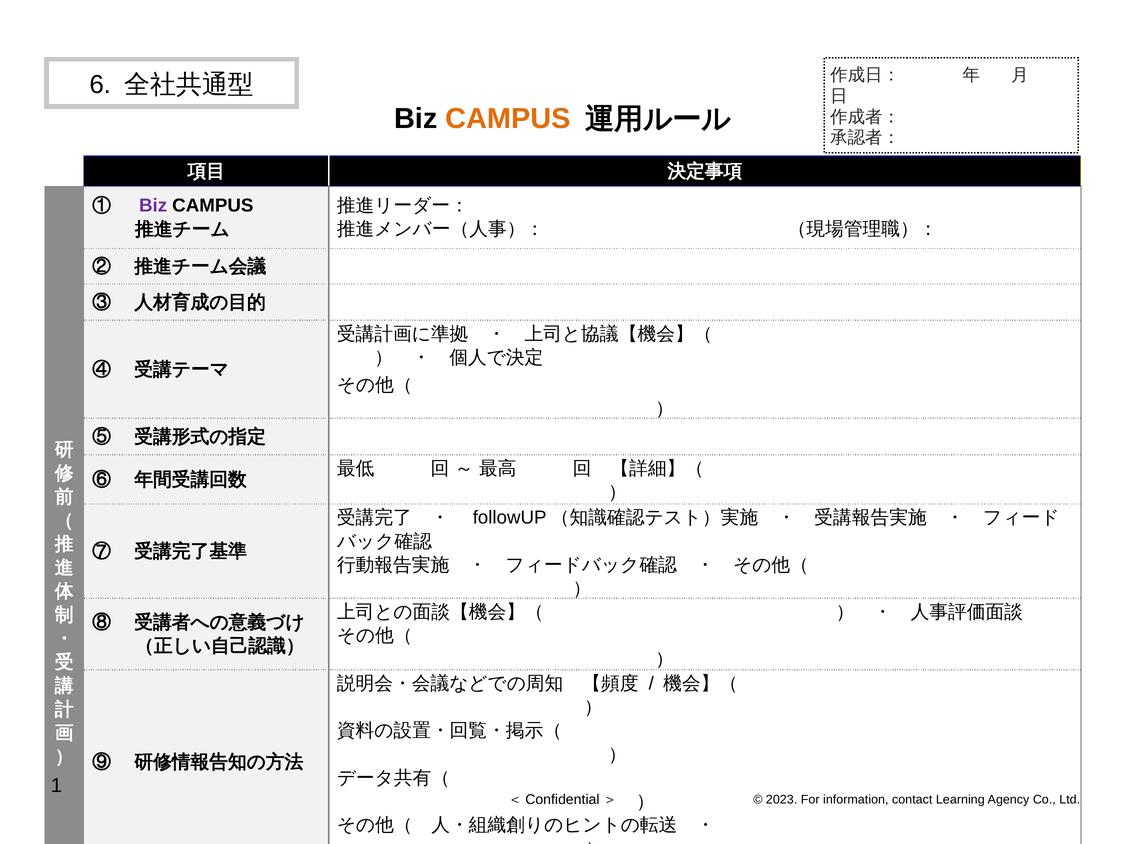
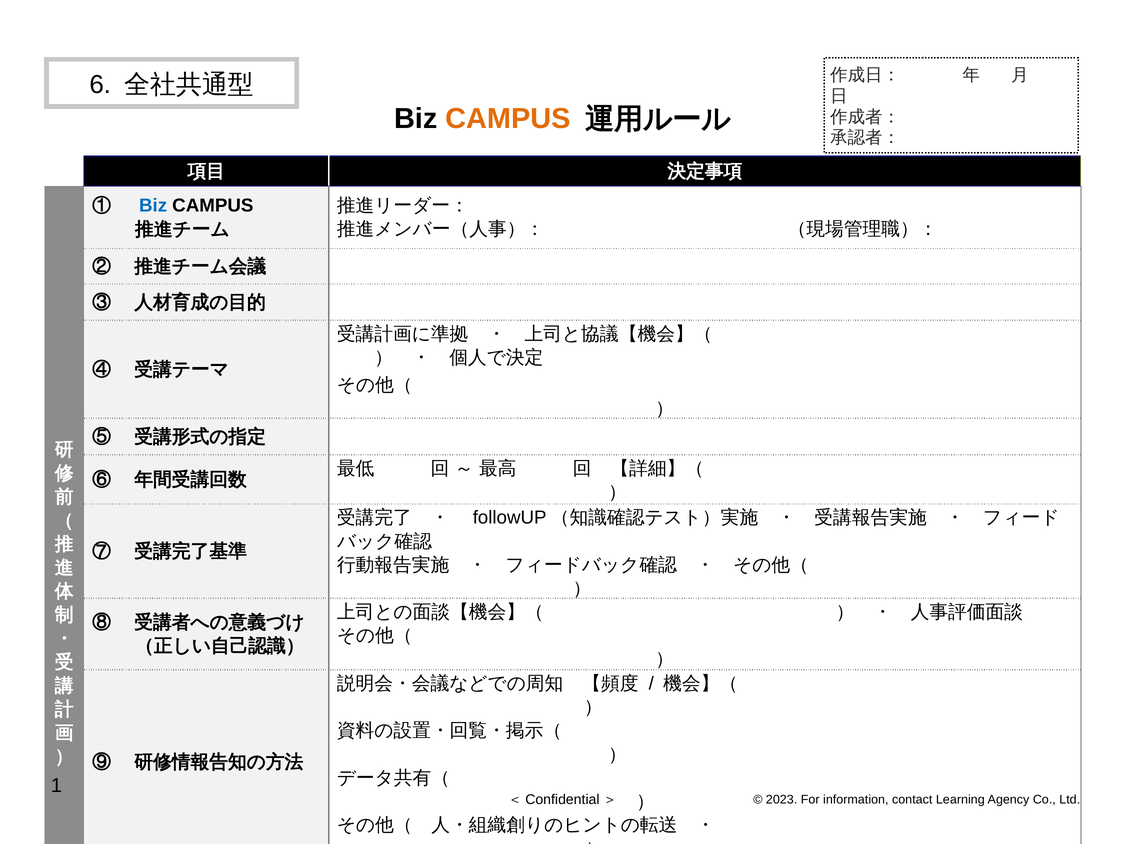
Biz at (153, 205) colour: purple -> blue
